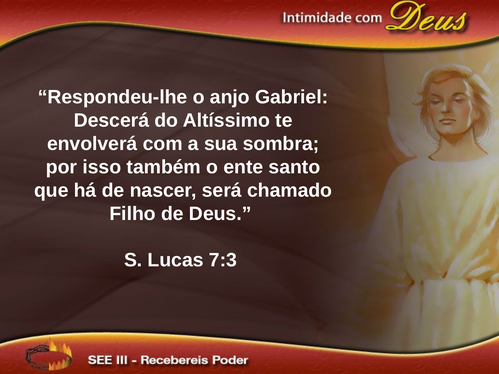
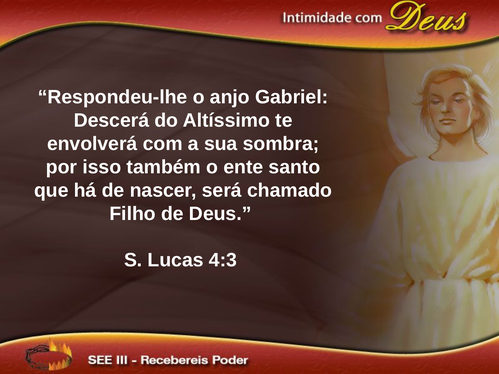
7:3: 7:3 -> 4:3
